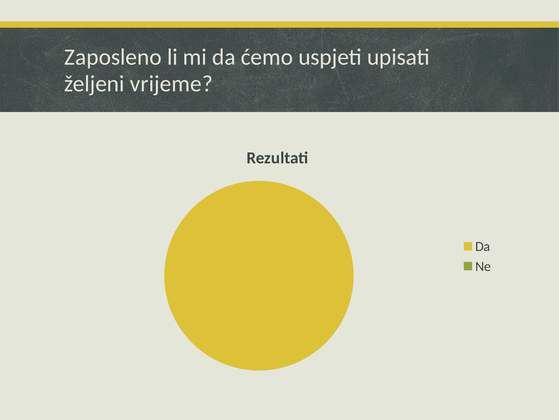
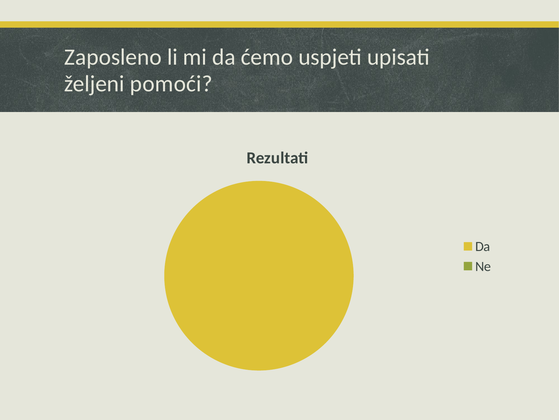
vrijeme: vrijeme -> pomoći
